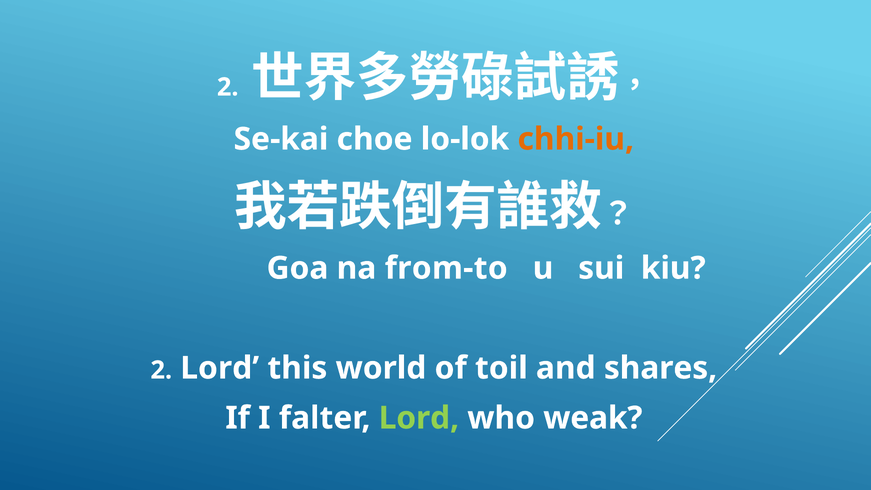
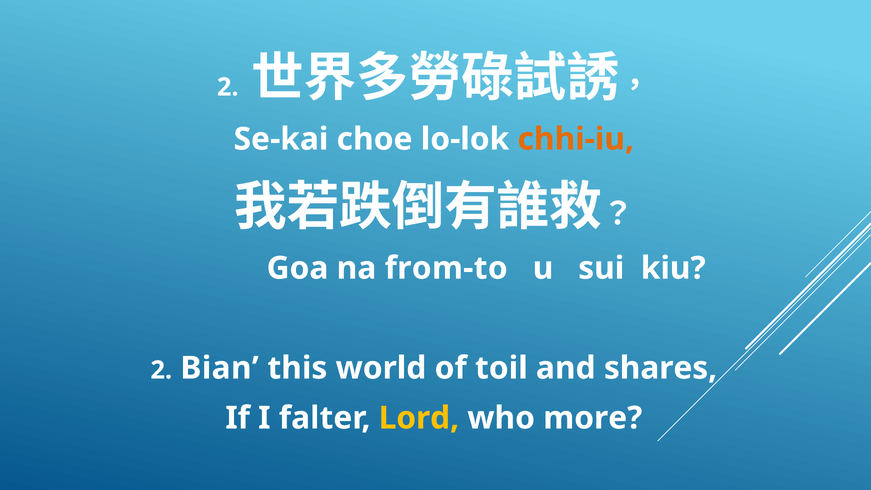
2 Lord: Lord -> Bian
Lord at (419, 418) colour: light green -> yellow
weak: weak -> more
